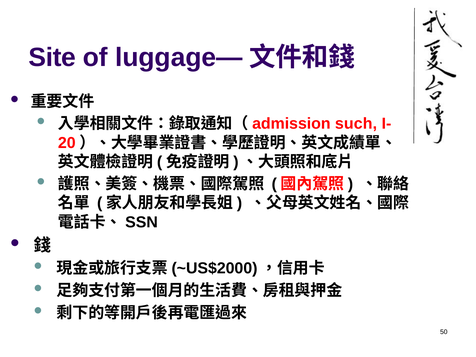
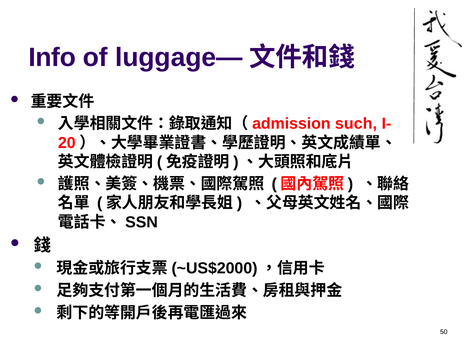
Site: Site -> Info
